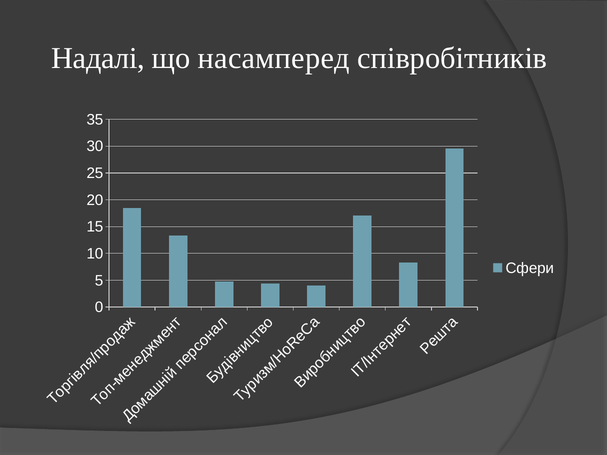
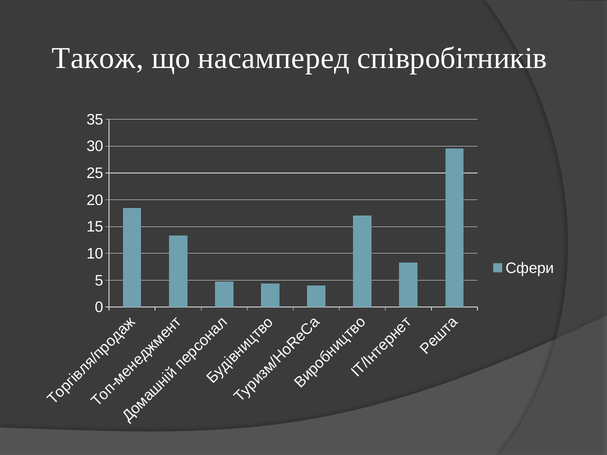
Надалі: Надалі -> Також
